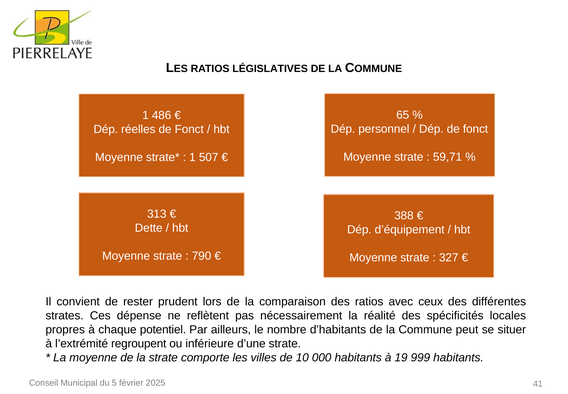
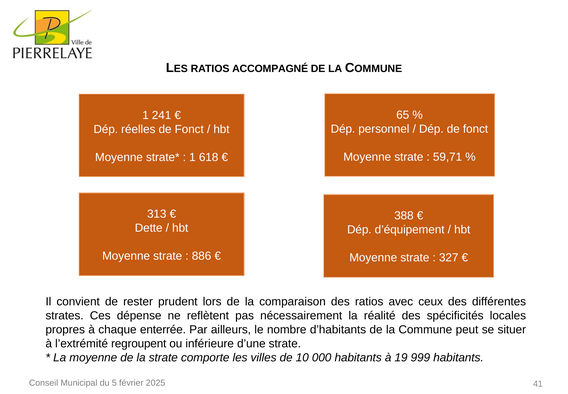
LÉGISLATIVES: LÉGISLATIVES -> ACCOMPAGNÉ
486: 486 -> 241
507: 507 -> 618
790: 790 -> 886
potentiel: potentiel -> enterrée
